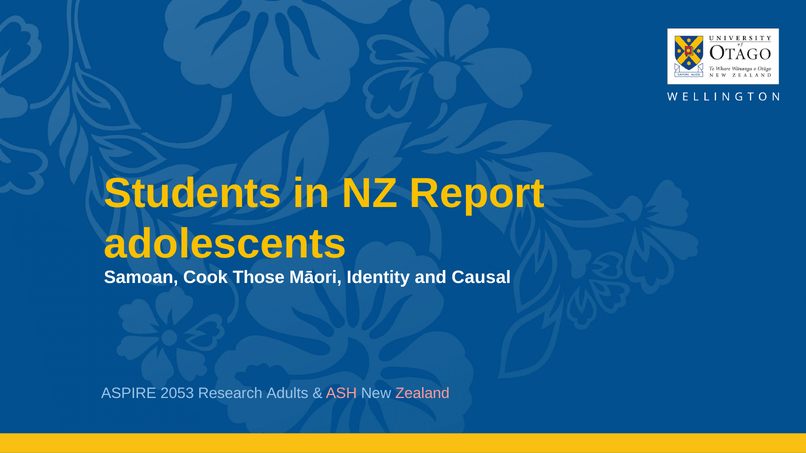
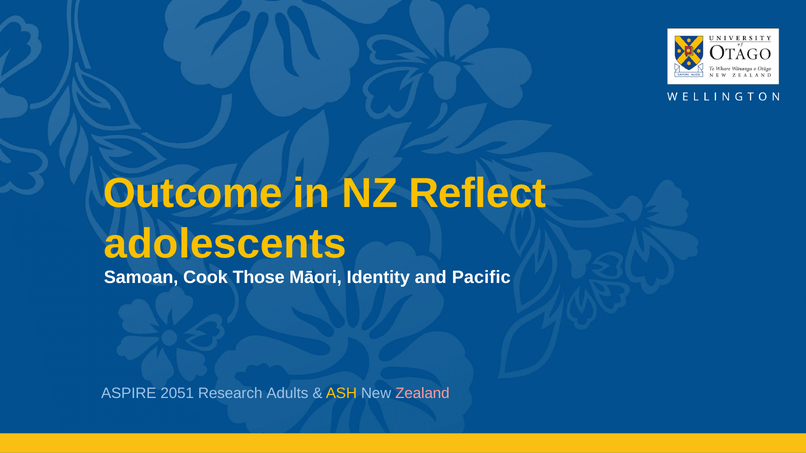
Students: Students -> Outcome
Report: Report -> Reflect
Causal: Causal -> Pacific
2053: 2053 -> 2051
ASH colour: pink -> yellow
